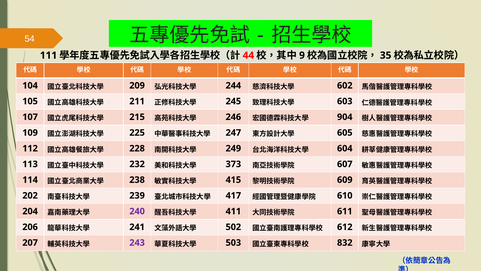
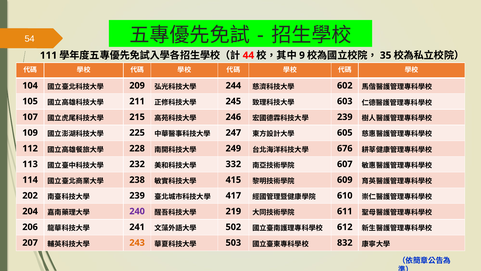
904 at (345, 117): 904 -> 239
604: 604 -> 676
373: 373 -> 332
411: 411 -> 219
243 colour: purple -> orange
